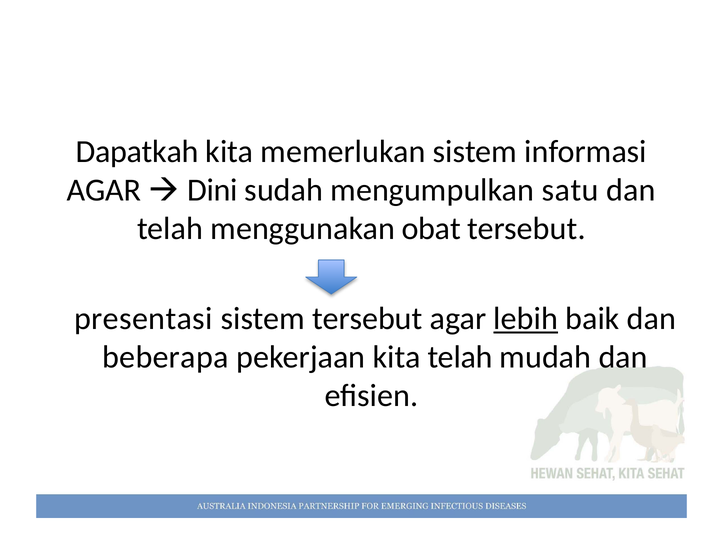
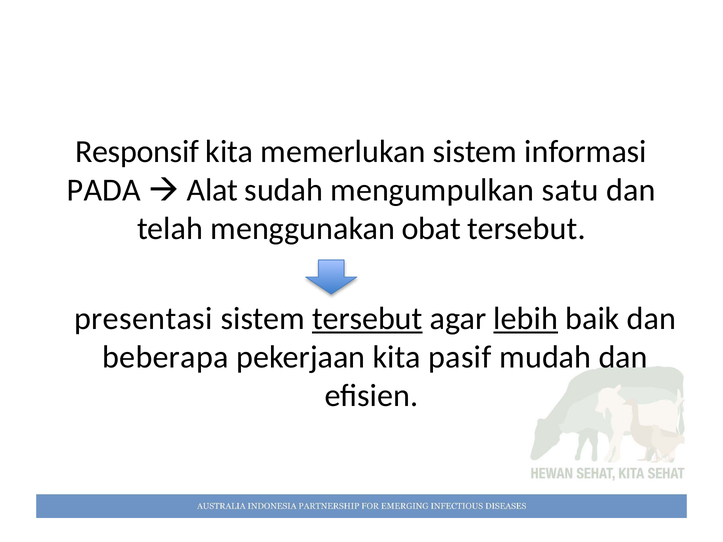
Dapatkah: Dapatkah -> Responsif
AGAR at (104, 190): AGAR -> PADA
Dini: Dini -> Alat
tersebut at (367, 319) underline: none -> present
kita telah: telah -> pasif
